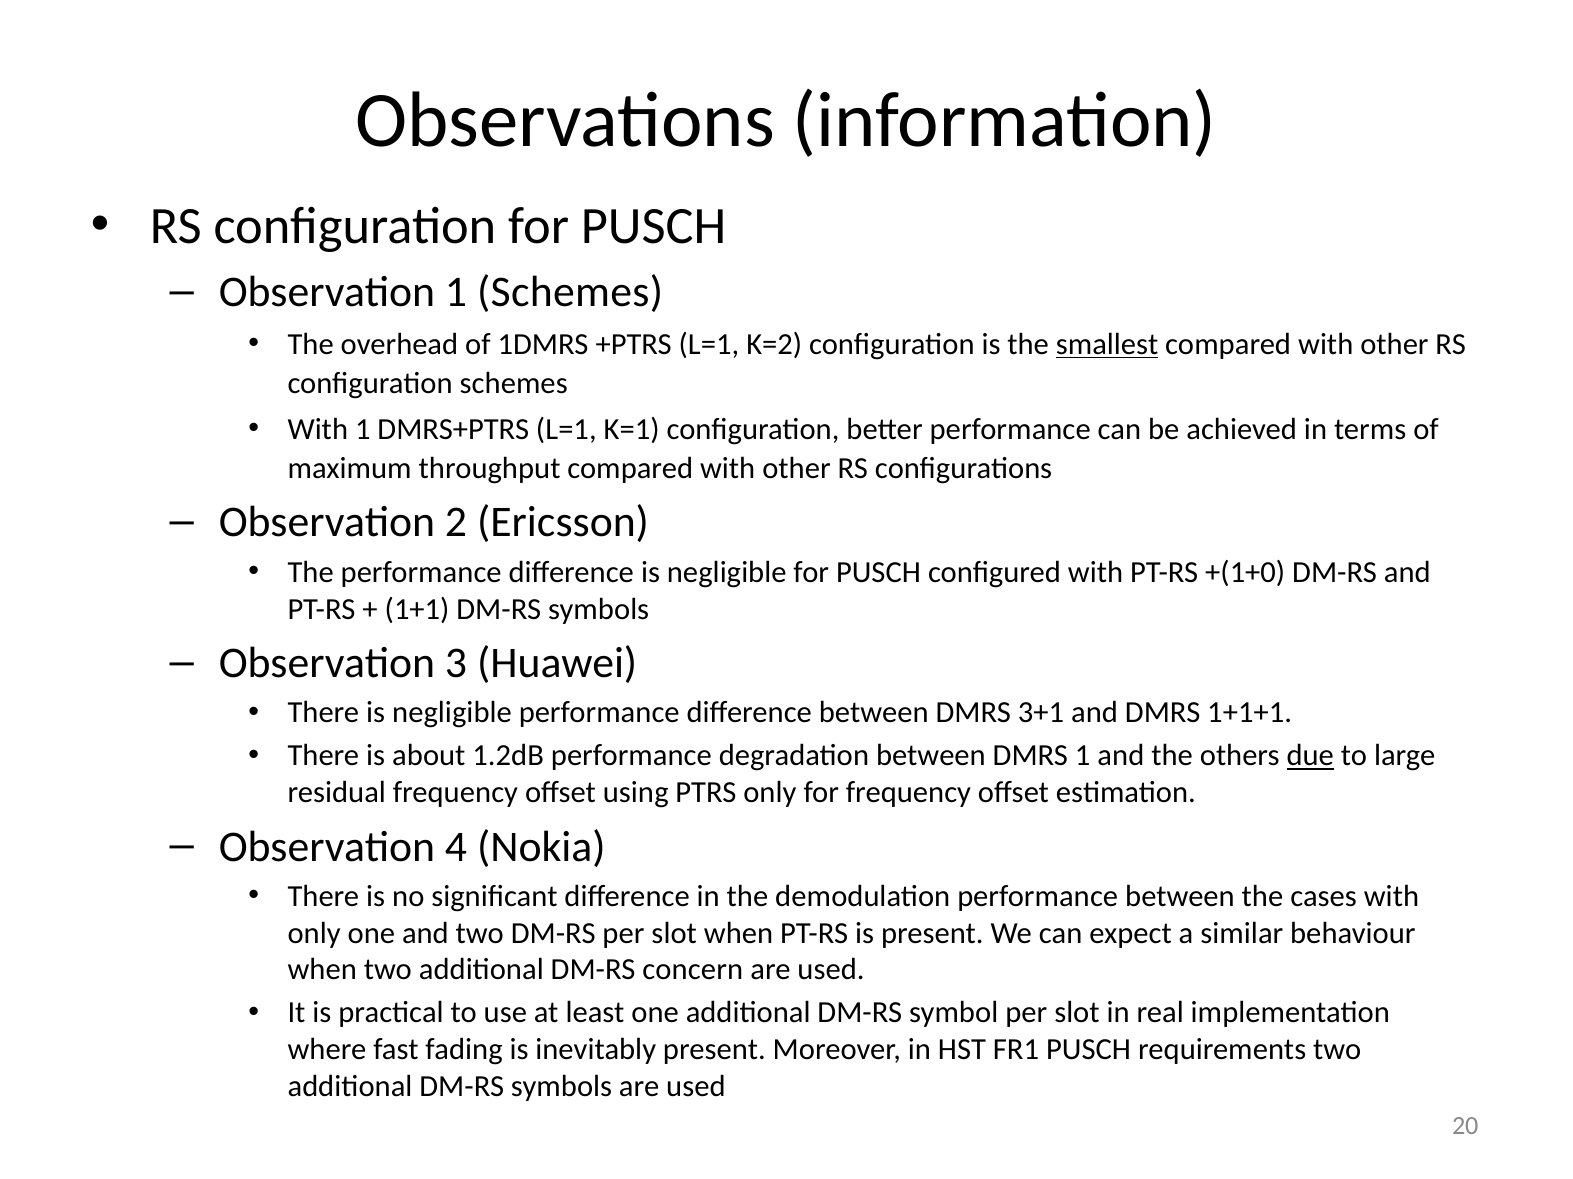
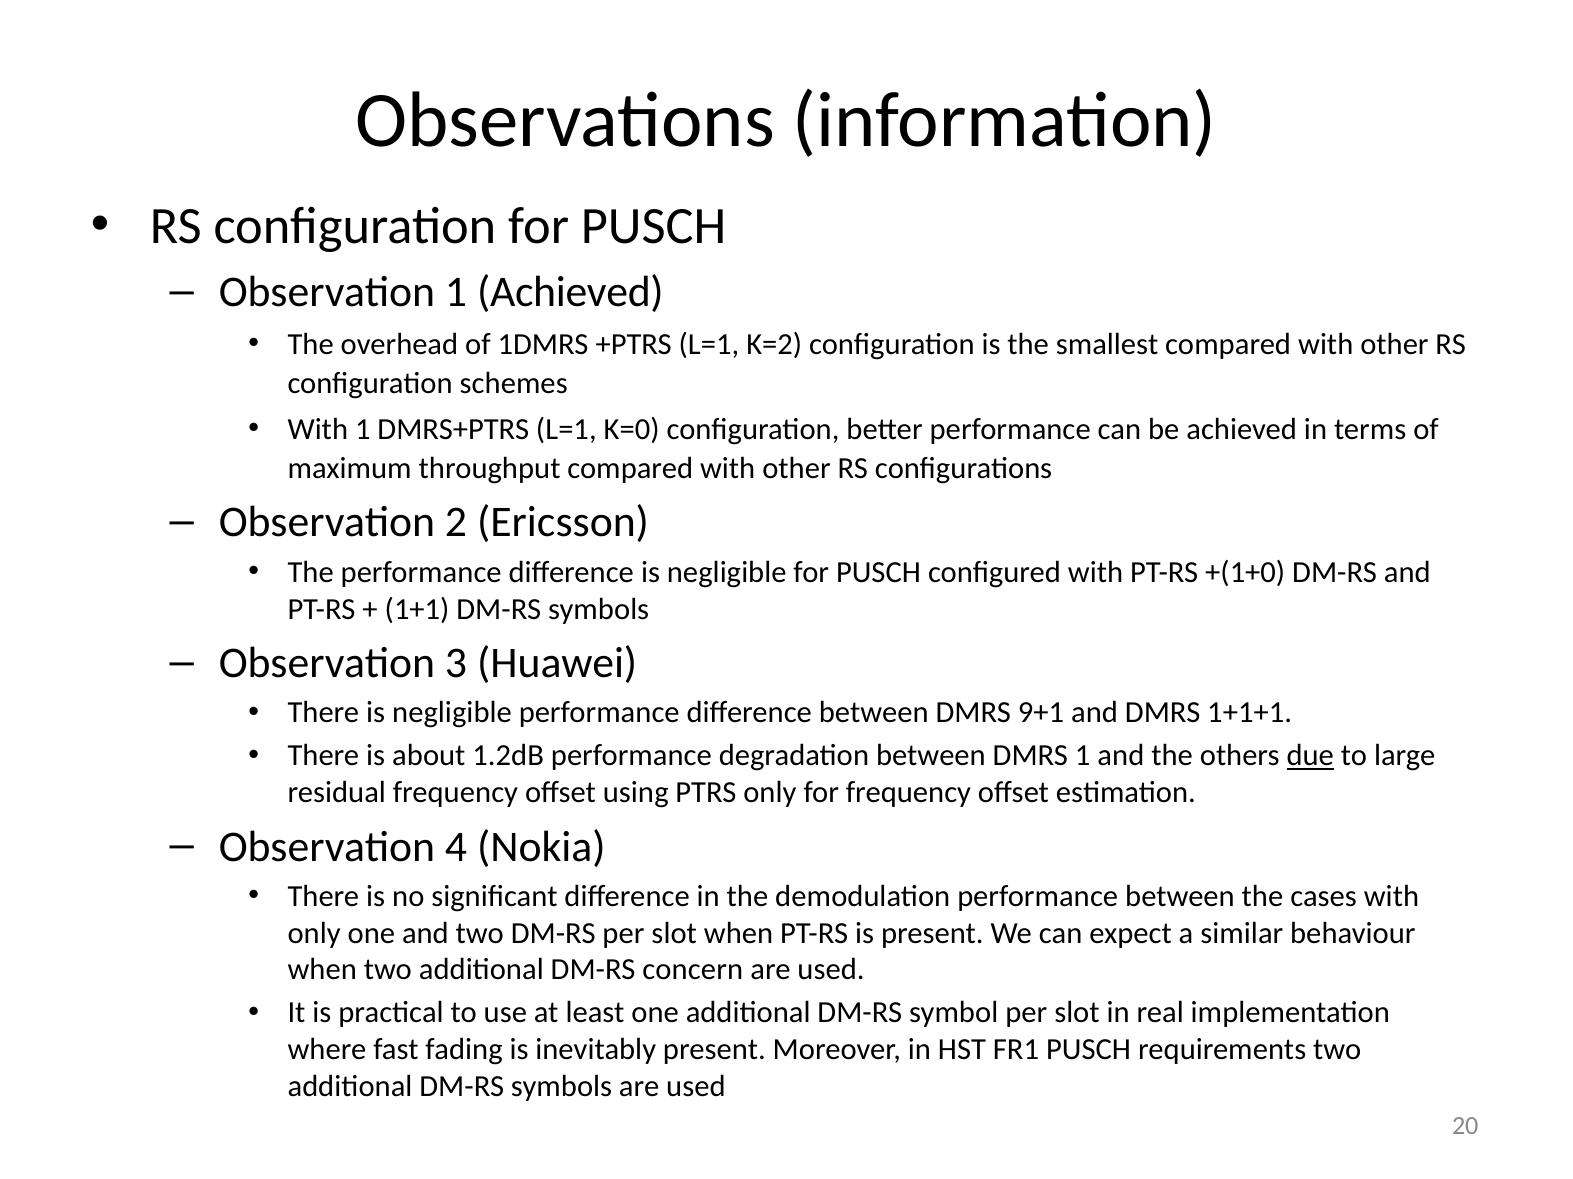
1 Schemes: Schemes -> Achieved
smallest underline: present -> none
K=1: K=1 -> K=0
3+1: 3+1 -> 9+1
